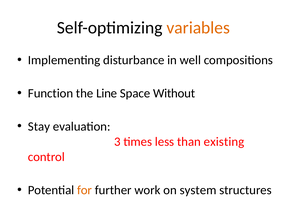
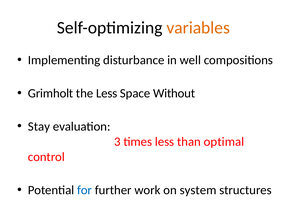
Function: Function -> Grimholt
the Line: Line -> Less
existing: existing -> optimal
for colour: orange -> blue
